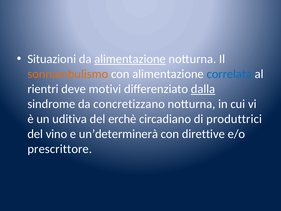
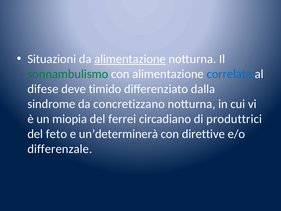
sonnambulismo colour: orange -> green
rientri: rientri -> difese
motivi: motivi -> timido
dalla underline: present -> none
uditiva: uditiva -> miopia
erchè: erchè -> ferrei
vino: vino -> feto
prescrittore: prescrittore -> differenzale
